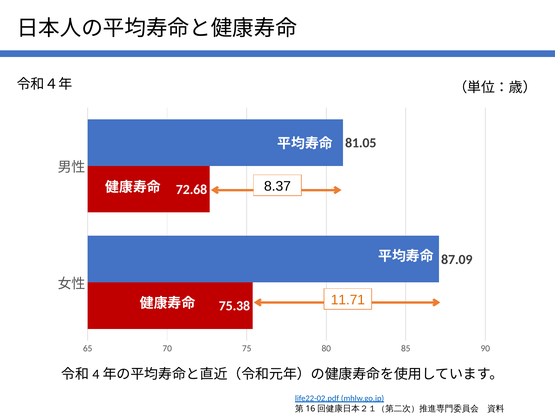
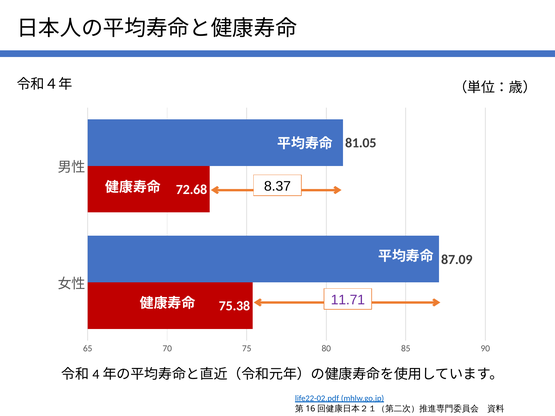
11.71 colour: orange -> purple
